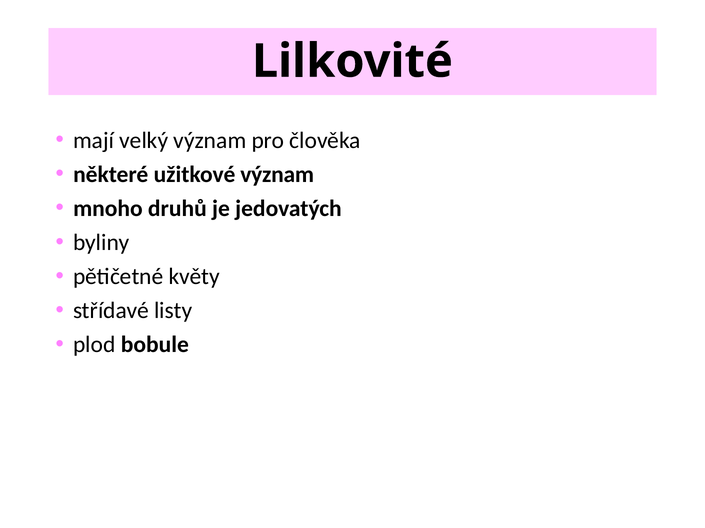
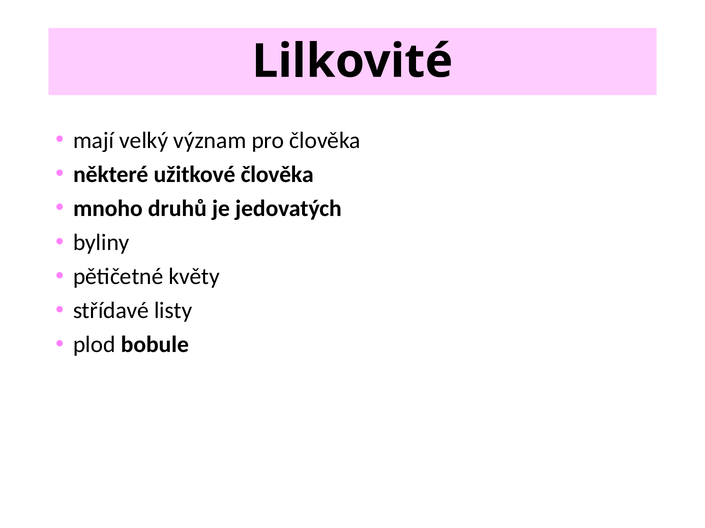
užitkové význam: význam -> člověka
